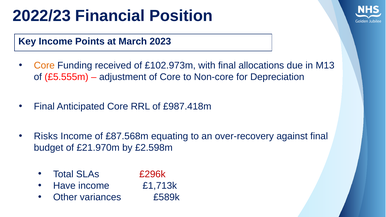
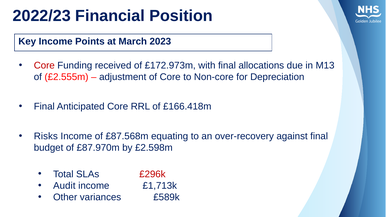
Core at (44, 65) colour: orange -> red
£102.973m: £102.973m -> £172.973m
£5.555m: £5.555m -> £2.555m
£987.418m: £987.418m -> £166.418m
£21.970m: £21.970m -> £87.970m
Have: Have -> Audit
